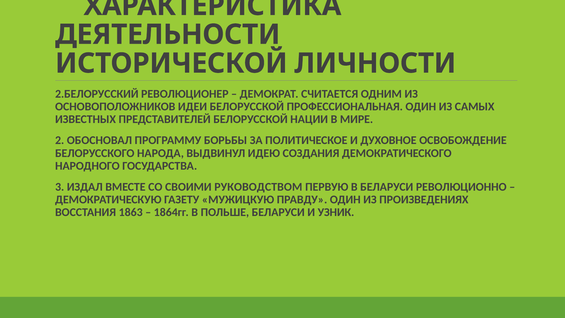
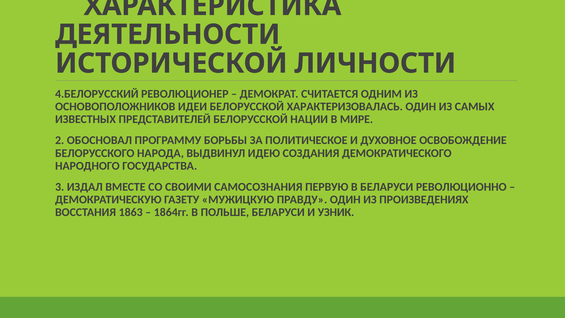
2.БЕЛОРУССКИЙ: 2.БЕЛОРУССКИЙ -> 4.БЕЛОРУССКИЙ
ПРОФЕССИОНАЛЬНАЯ: ПРОФЕССИОНАЛЬНАЯ -> ХАРАКТЕРИЗОВАЛАСЬ
РУКОВОДСТВОМ: РУКОВОДСТВОМ -> САМОСОЗНАНИЯ
